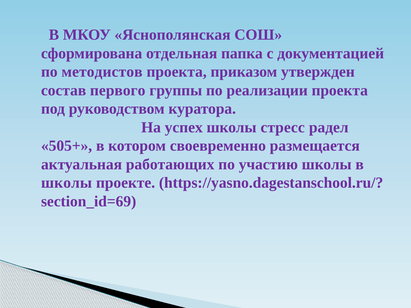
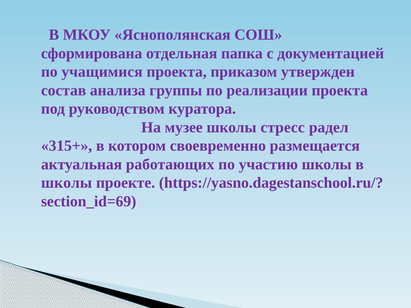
методистов: методистов -> учащимися
первого: первого -> анализа
успех: успех -> музее
505+: 505+ -> 315+
